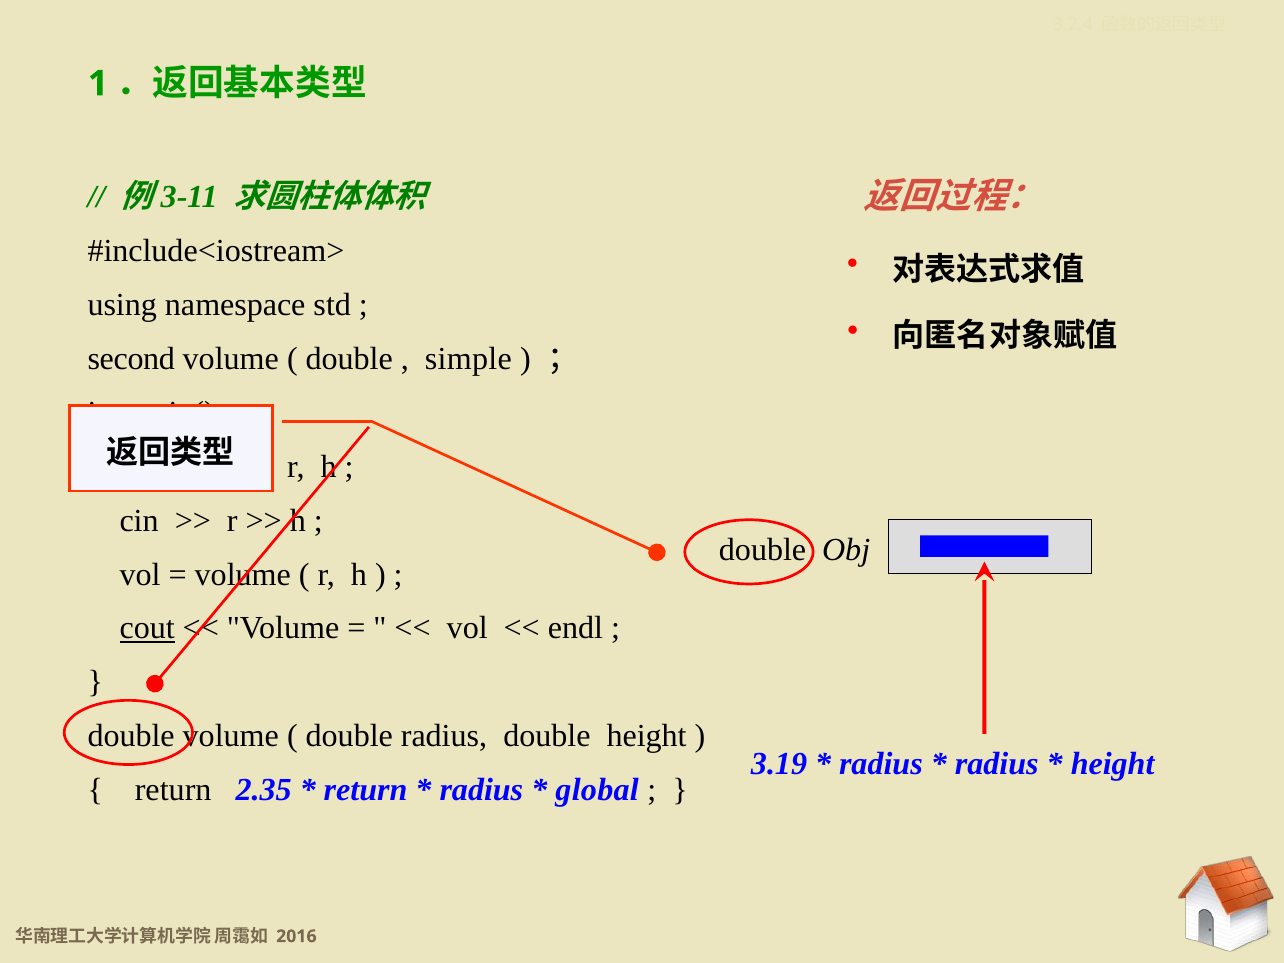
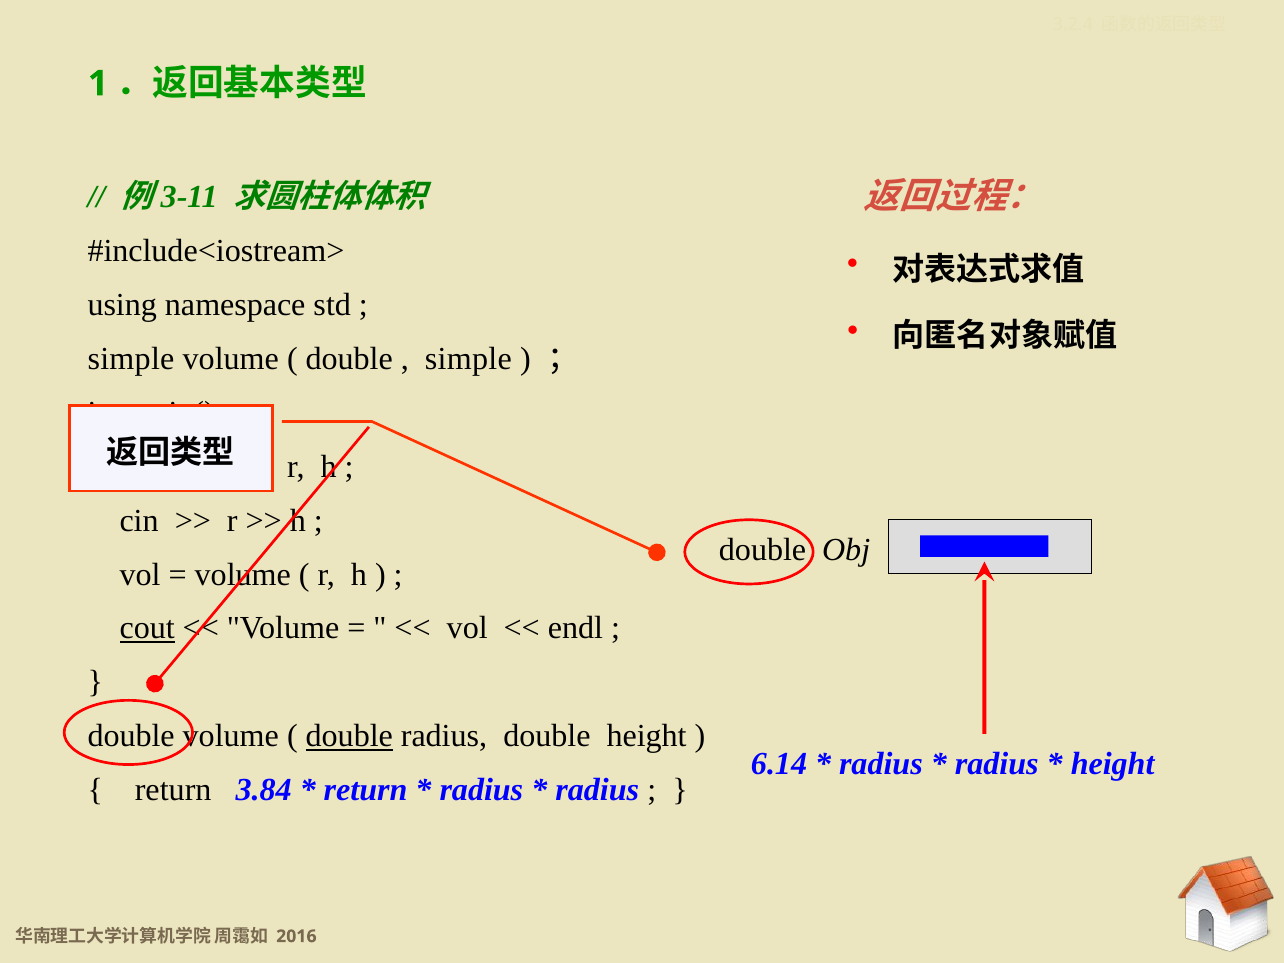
second at (131, 359): second -> simple
double at (349, 736) underline: none -> present
3.19: 3.19 -> 6.14
2.35: 2.35 -> 3.84
global at (597, 790): global -> radius
